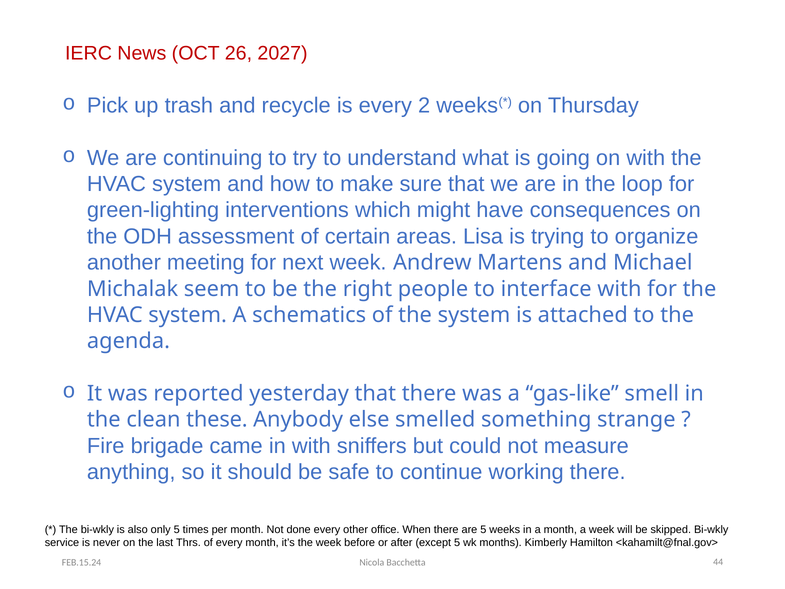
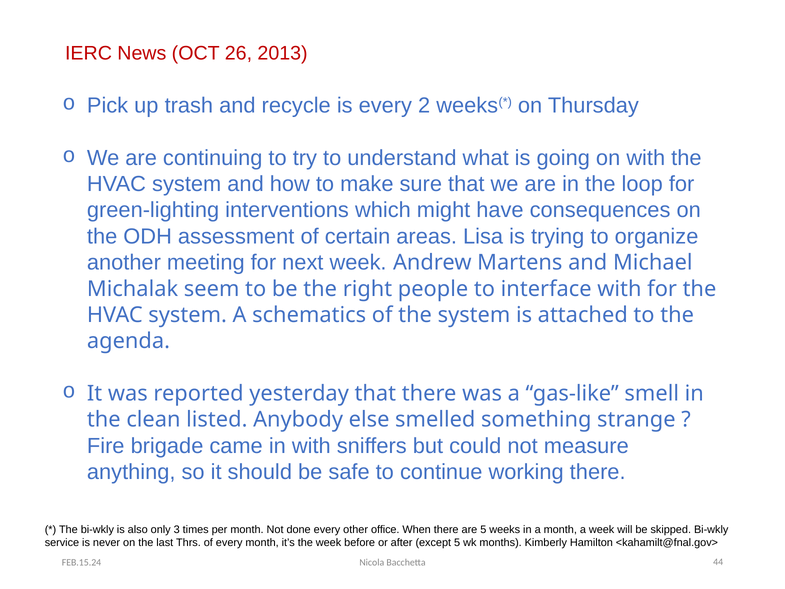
2027: 2027 -> 2013
these: these -> listed
only 5: 5 -> 3
